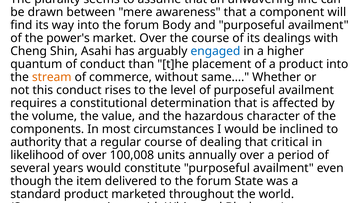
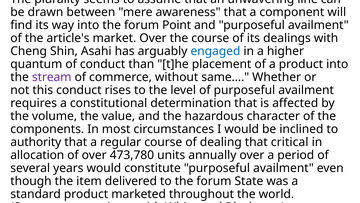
Body: Body -> Point
power's: power's -> article's
stream colour: orange -> purple
likelihood: likelihood -> allocation
100,008: 100,008 -> 473,780
